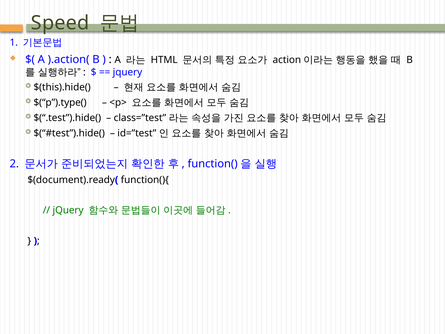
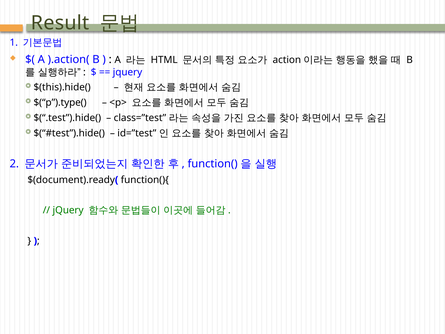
Speed: Speed -> Result
